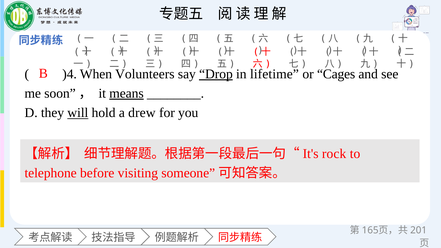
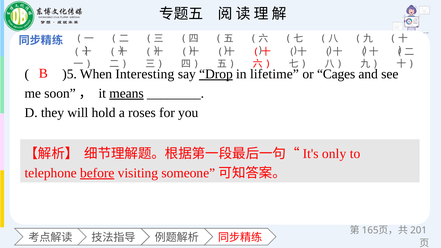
)4: )4 -> )5
Volunteers: Volunteers -> Interesting
will underline: present -> none
drew: drew -> roses
rock: rock -> only
before underline: none -> present
